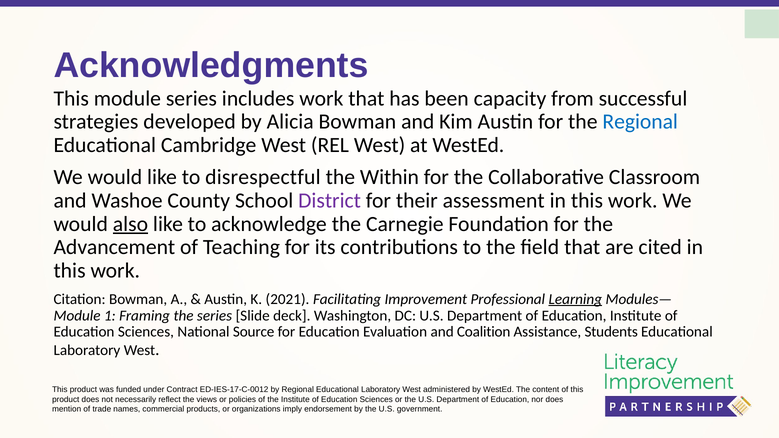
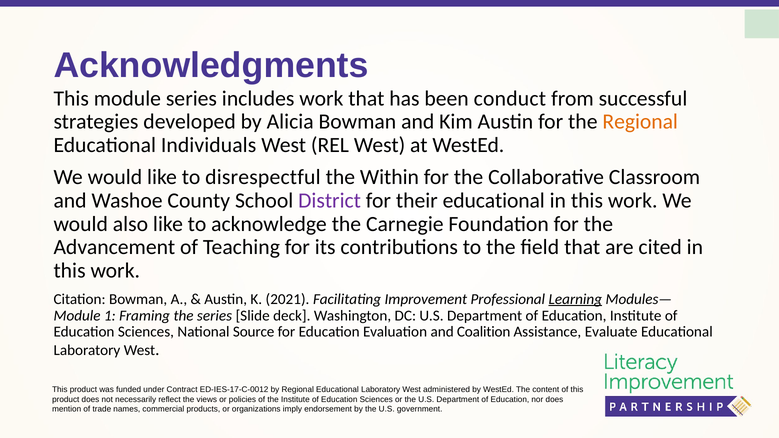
capacity: capacity -> conduct
Regional at (640, 122) colour: blue -> orange
Cambridge: Cambridge -> Individuals
their assessment: assessment -> educational
also underline: present -> none
Students: Students -> Evaluate
